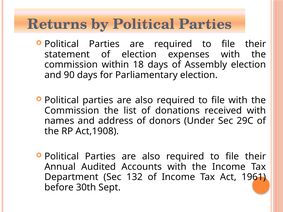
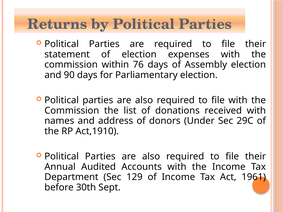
18: 18 -> 76
Act,1908: Act,1908 -> Act,1910
132: 132 -> 129
